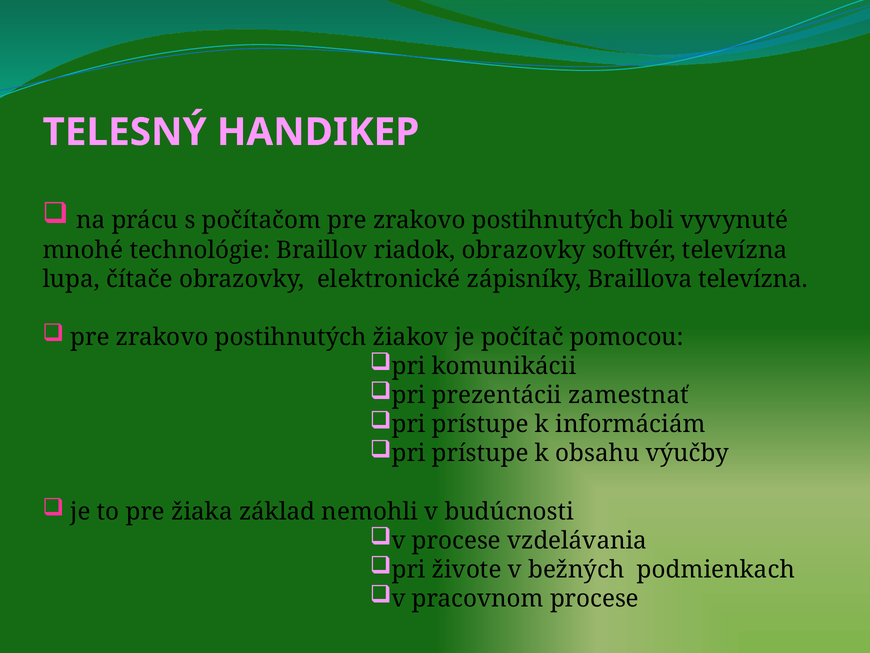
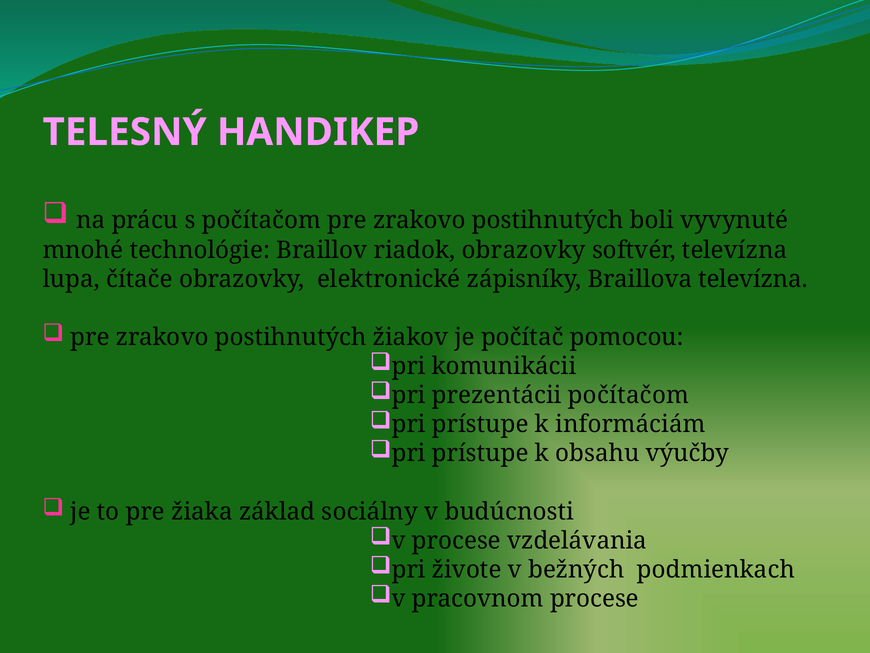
prezentácii zamestnať: zamestnať -> počítačom
nemohli: nemohli -> sociálny
